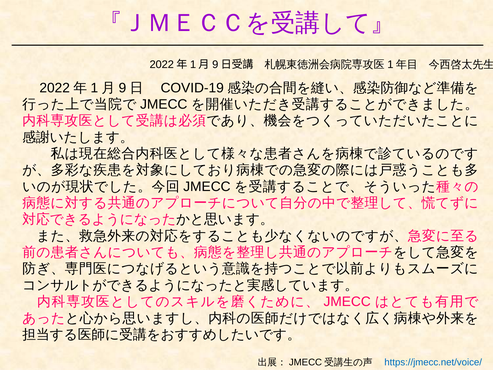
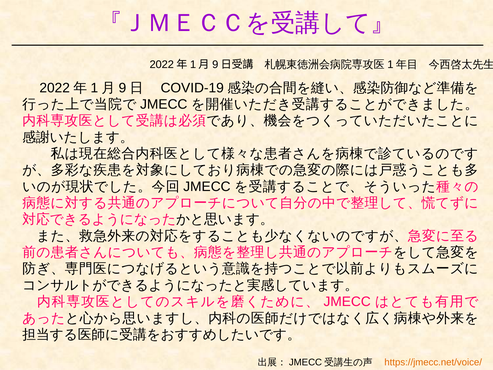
https://jmecc.net/voice/ colour: blue -> orange
